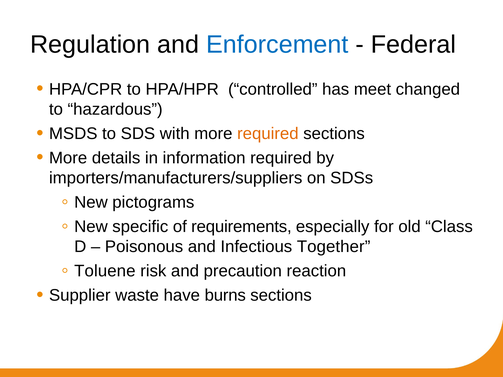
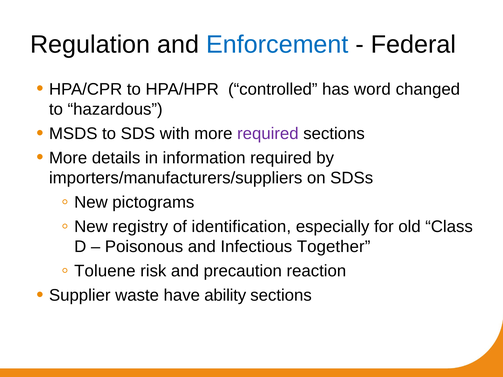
meet: meet -> word
required at (268, 134) colour: orange -> purple
specific: specific -> registry
requirements: requirements -> identification
burns: burns -> ability
